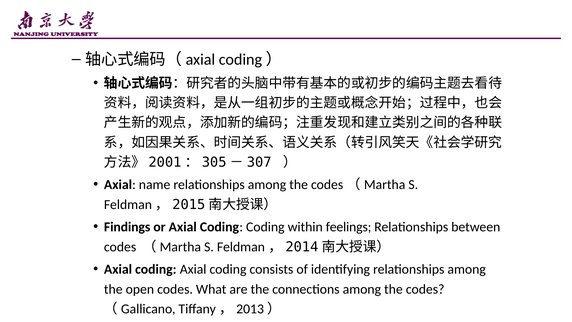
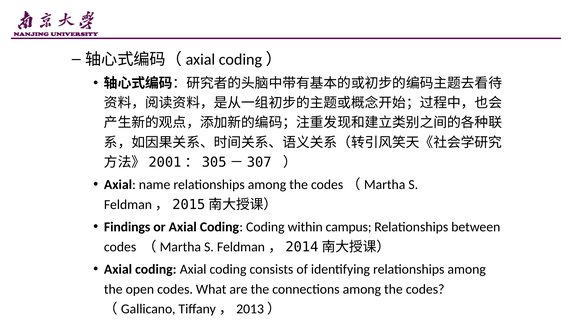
feelings: feelings -> campus
